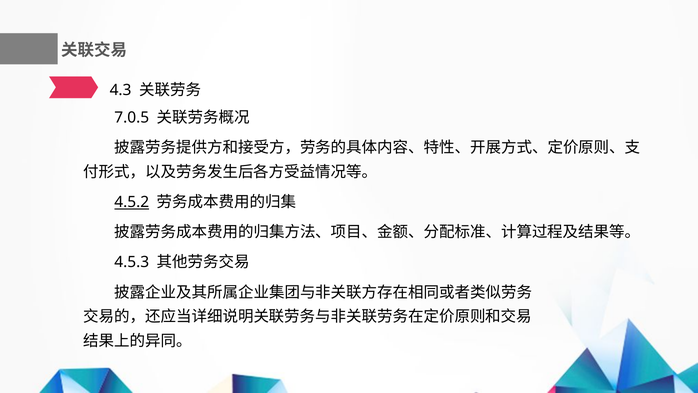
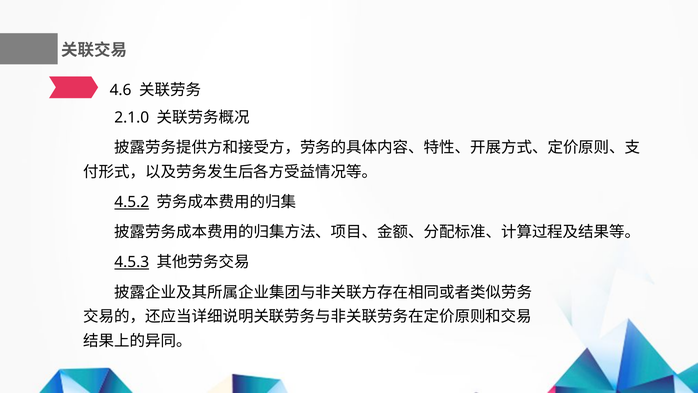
4.3: 4.3 -> 4.6
7.0.5: 7.0.5 -> 2.1.0
4.5.3 underline: none -> present
